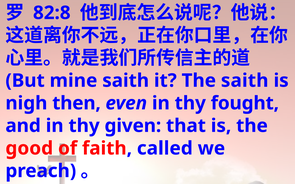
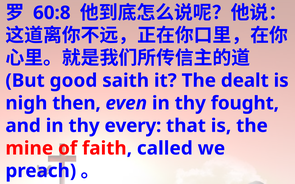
82:8: 82:8 -> 60:8
mine: mine -> good
The saith: saith -> dealt
given: given -> every
good: good -> mine
